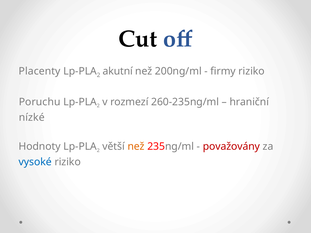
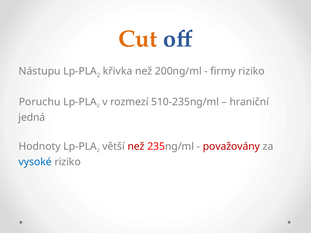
Cut colour: black -> orange
Placenty: Placenty -> Nástupu
akutní: akutní -> křivka
260-235ng/ml: 260-235ng/ml -> 510-235ng/ml
nízké: nízké -> jedná
než at (136, 147) colour: orange -> red
